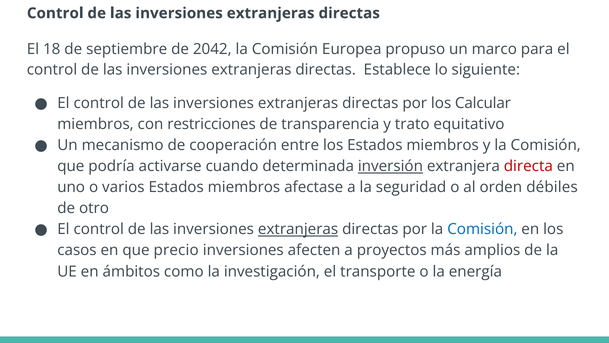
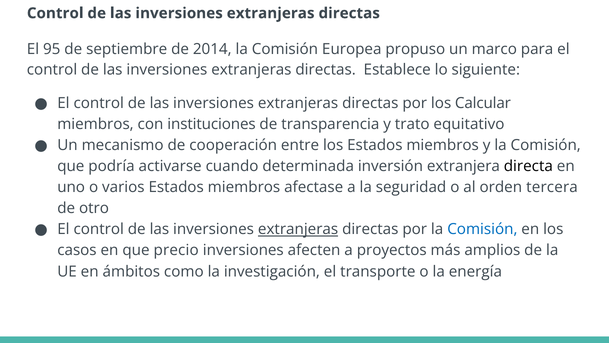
18: 18 -> 95
2042: 2042 -> 2014
restricciones: restricciones -> instituciones
inversión underline: present -> none
directa colour: red -> black
débiles: débiles -> tercera
